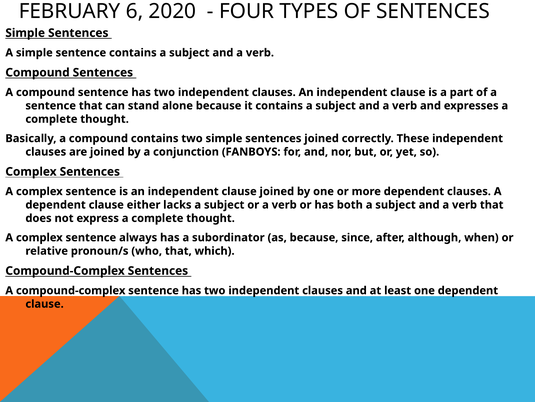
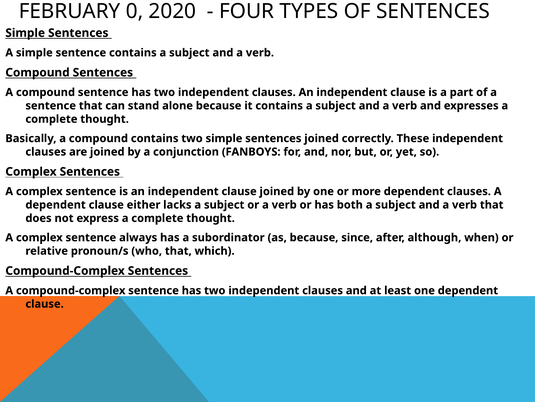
6: 6 -> 0
